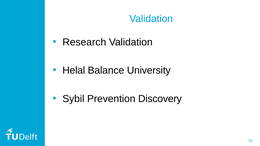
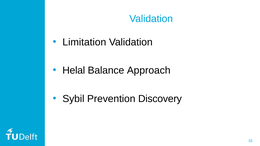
Research: Research -> Limitation
University: University -> Approach
